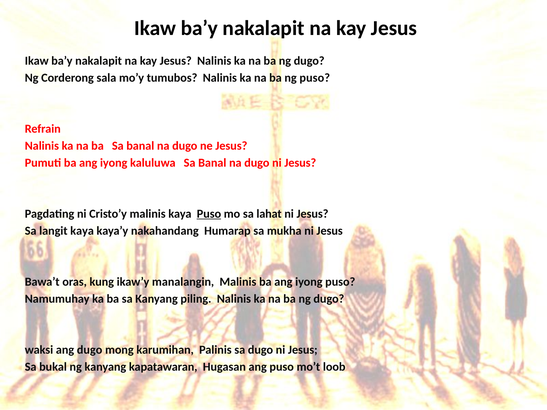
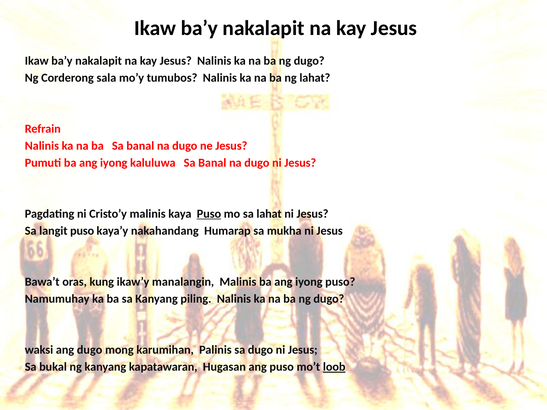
ng puso: puso -> lahat
langit kaya: kaya -> puso
loob underline: none -> present
